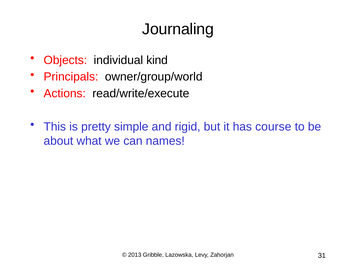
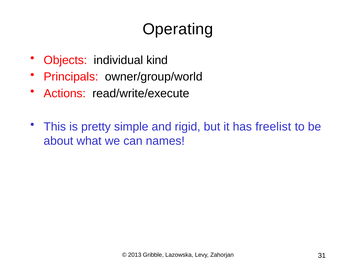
Journaling: Journaling -> Operating
course: course -> freelist
